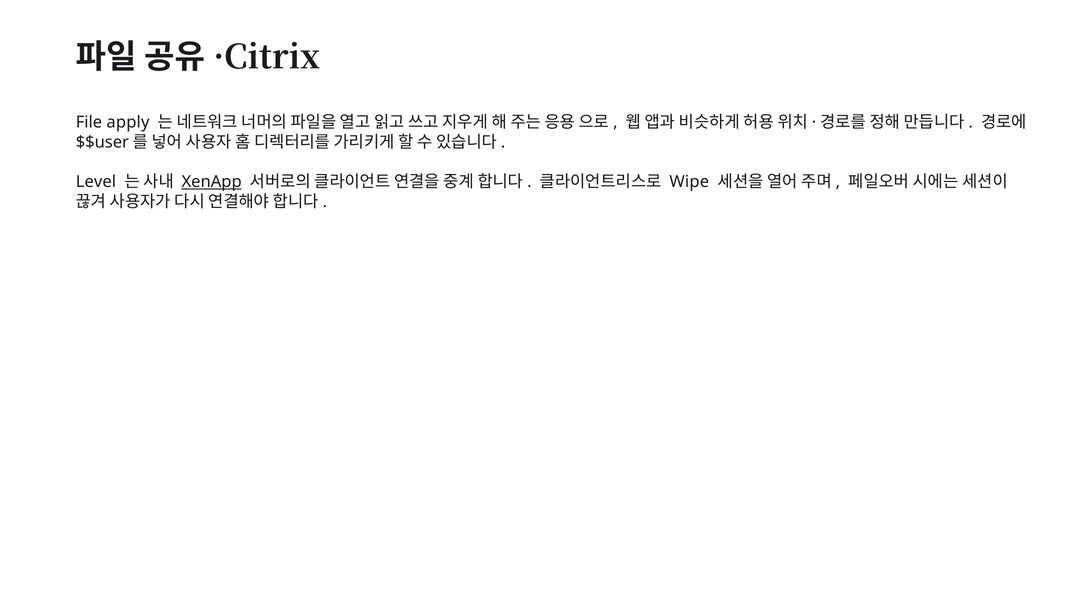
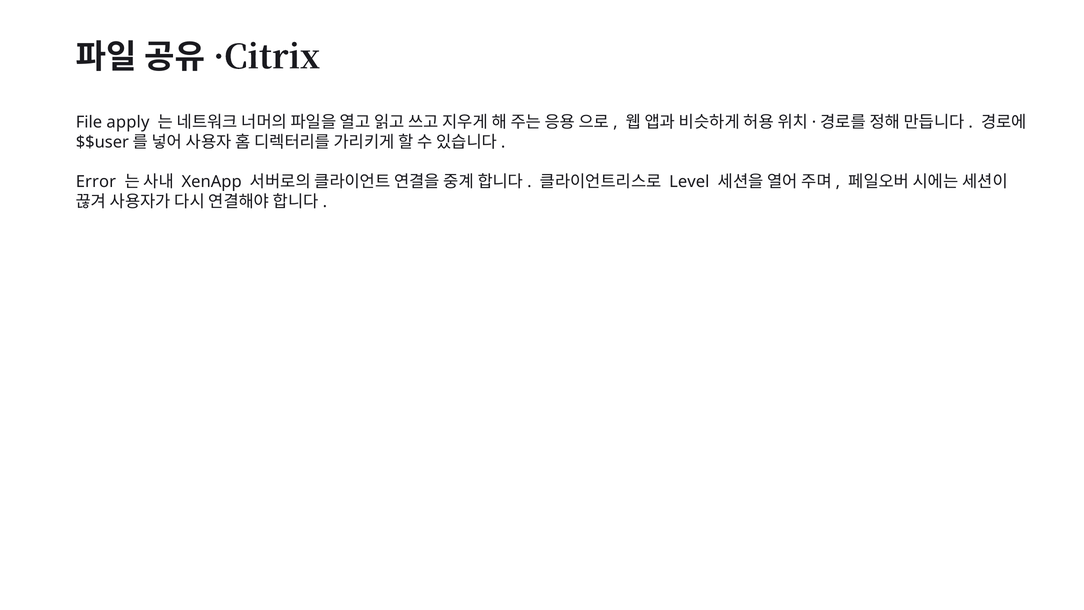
Level: Level -> Error
XenApp underline: present -> none
Wipe: Wipe -> Level
